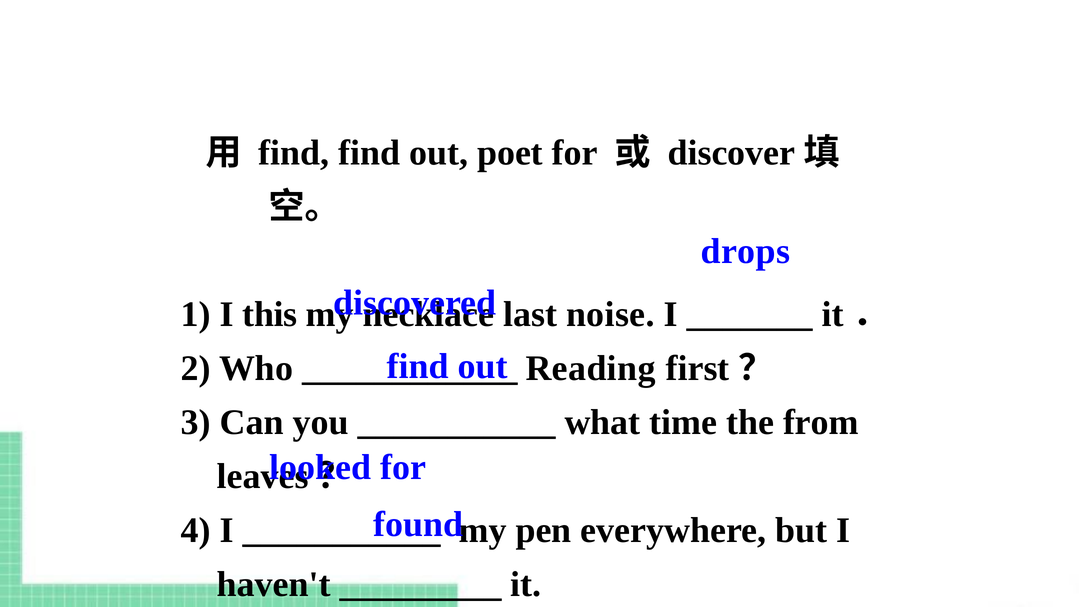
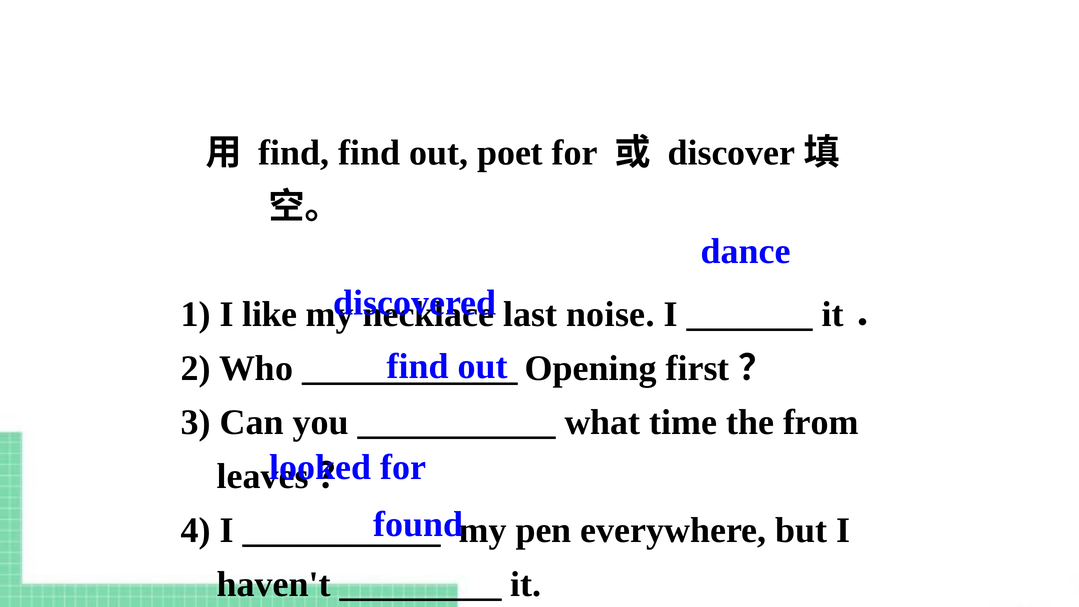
drops: drops -> dance
this: this -> like
Reading: Reading -> Opening
